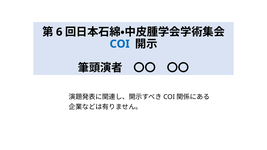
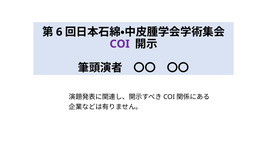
COI at (120, 44) colour: blue -> purple
